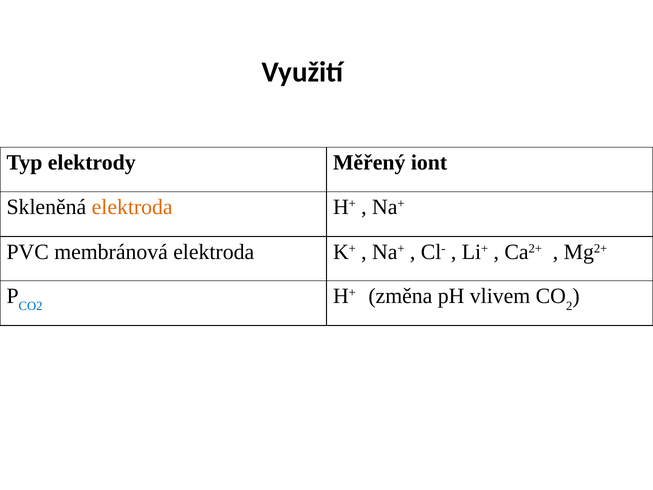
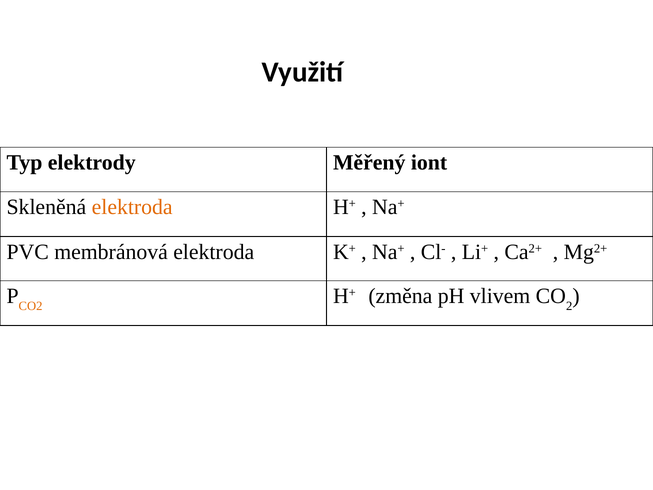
CO2 colour: blue -> orange
